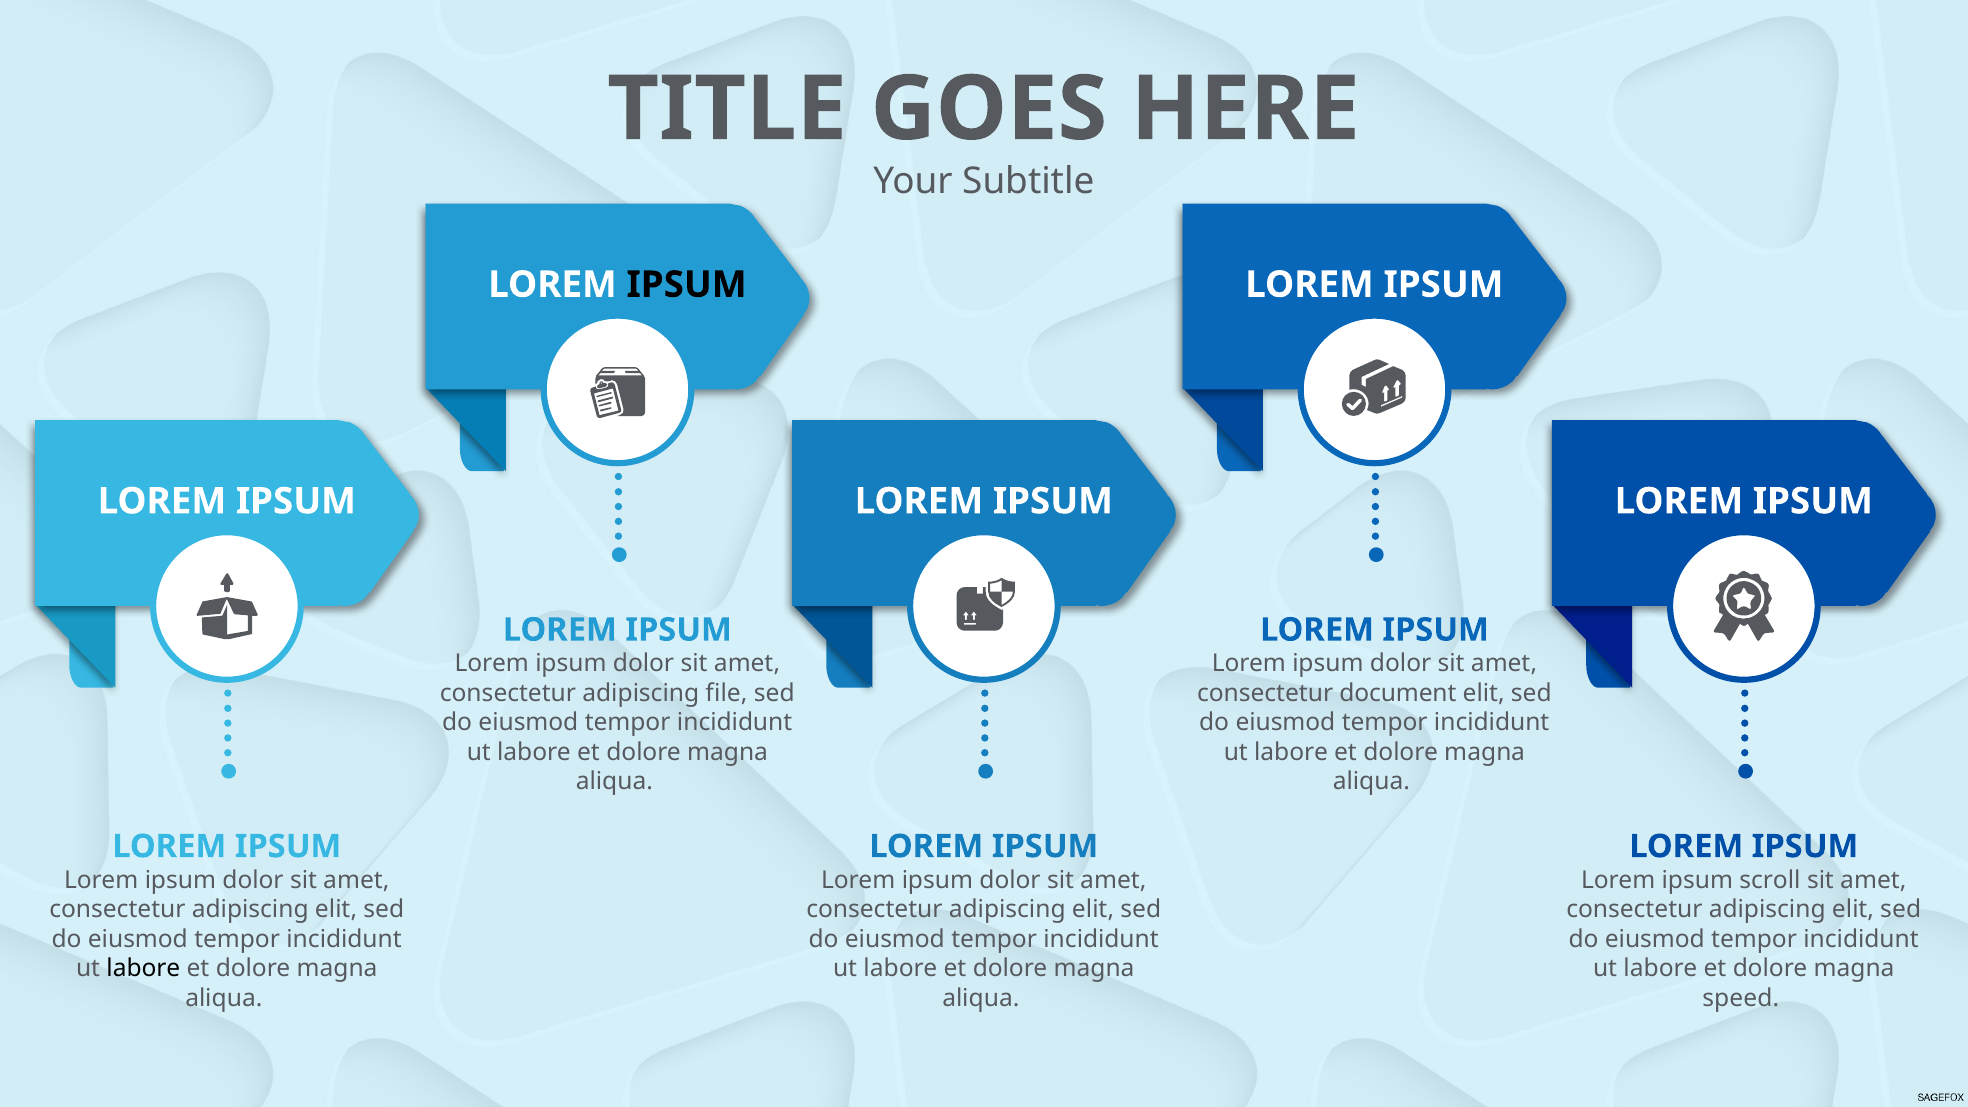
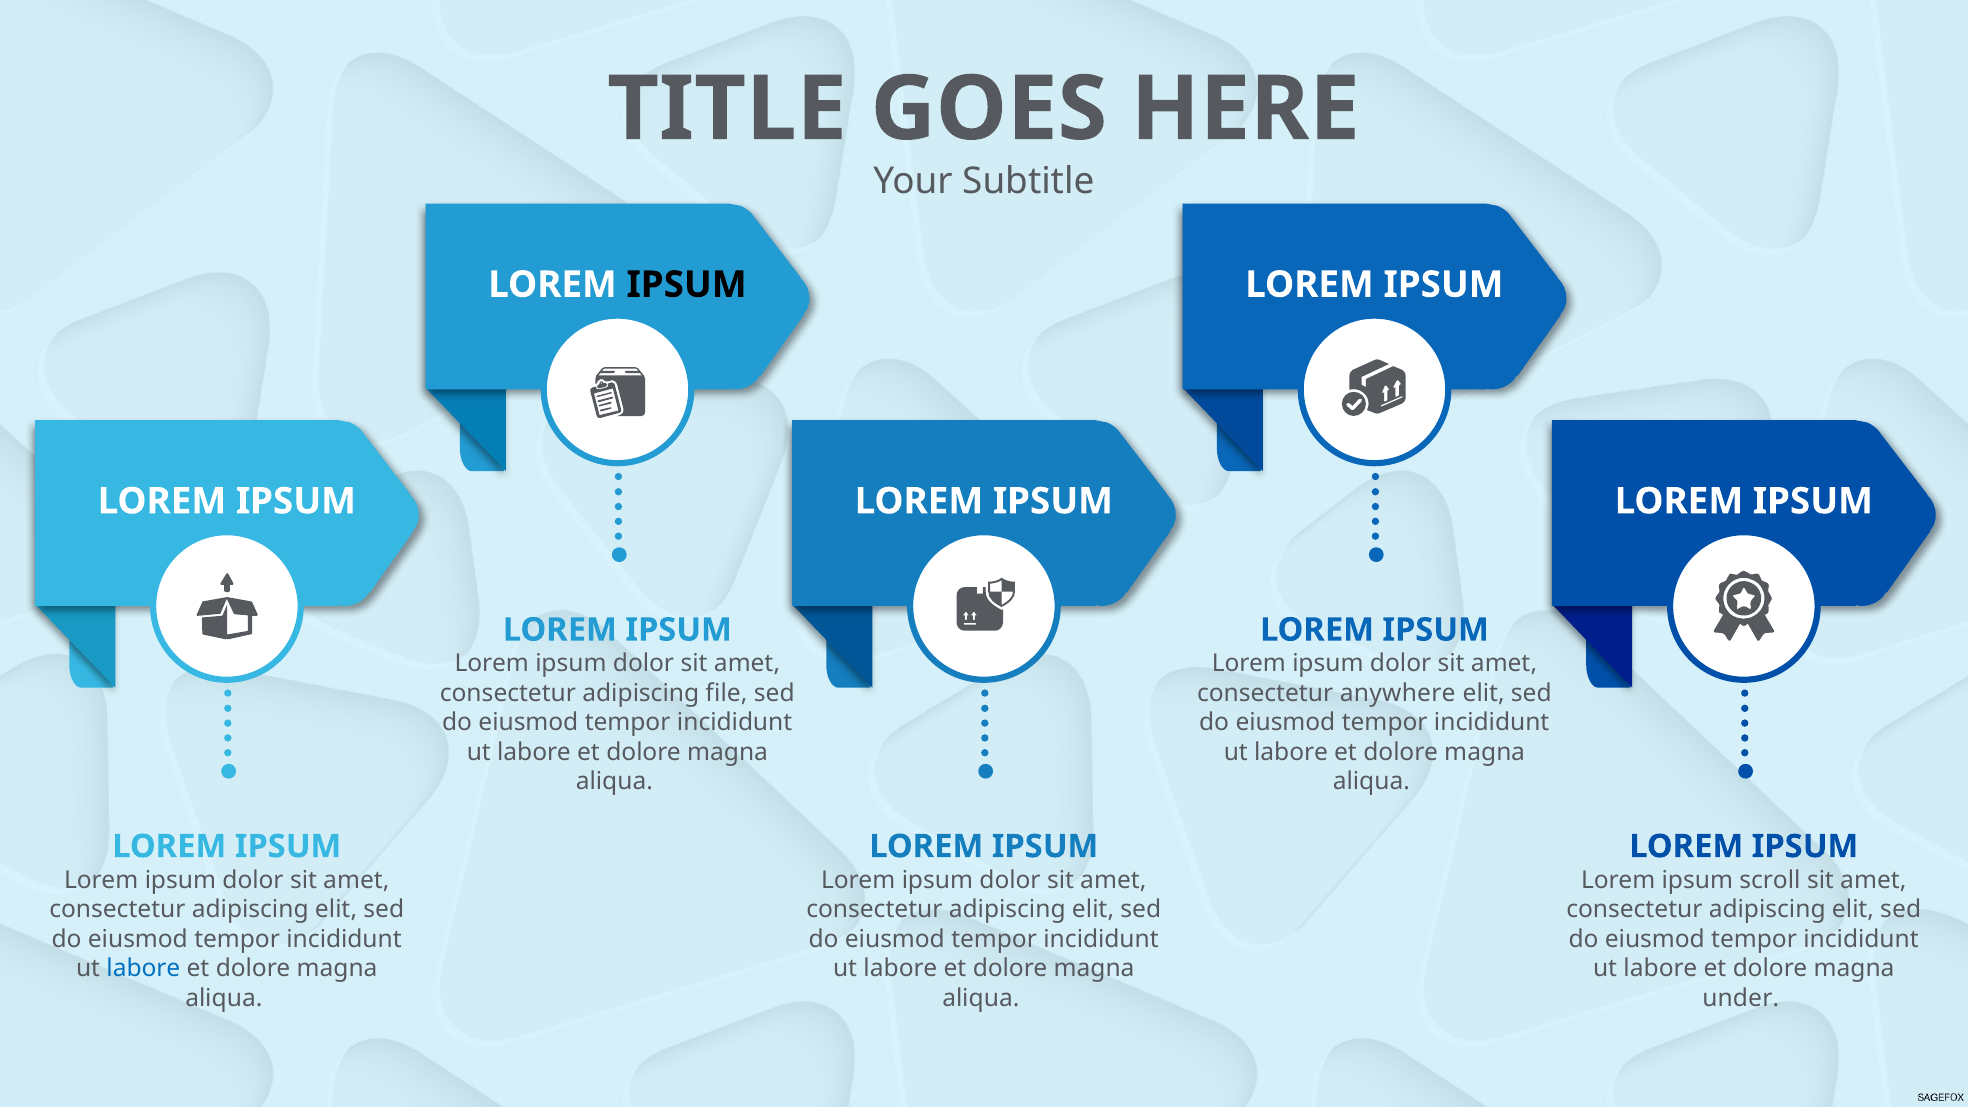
document: document -> anywhere
labore at (143, 969) colour: black -> blue
speed: speed -> under
